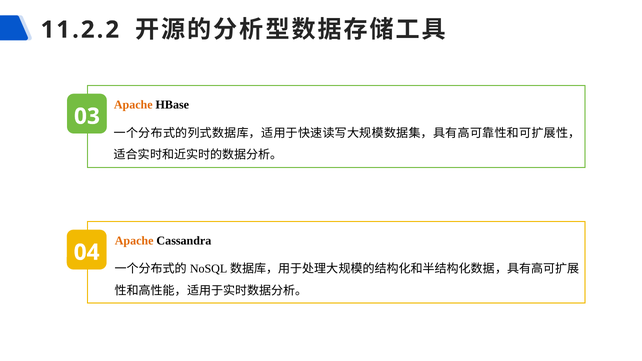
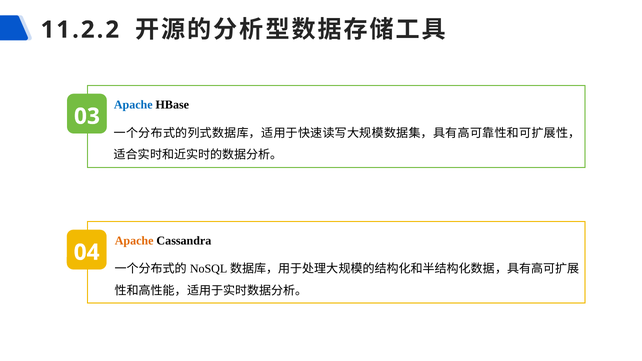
Apache at (133, 105) colour: orange -> blue
